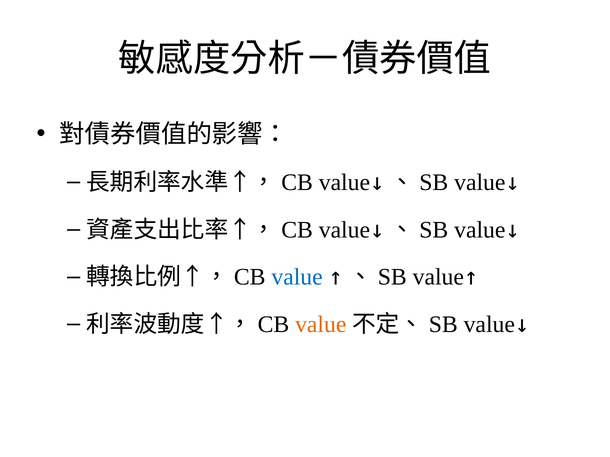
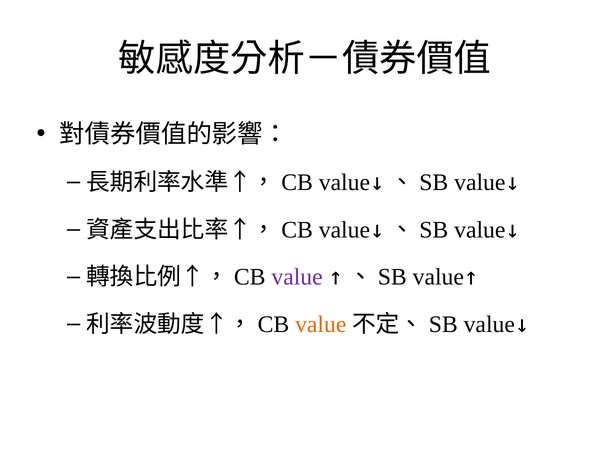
value at (297, 277) colour: blue -> purple
